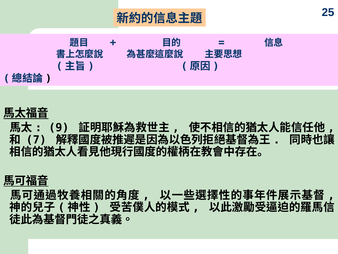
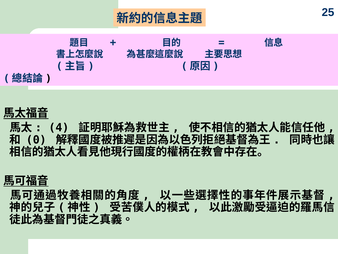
9: 9 -> 4
7: 7 -> 0
